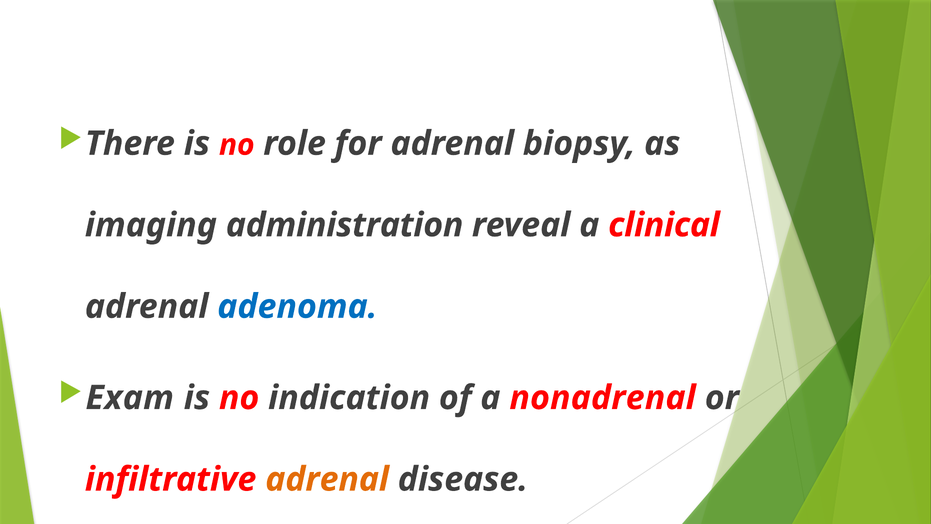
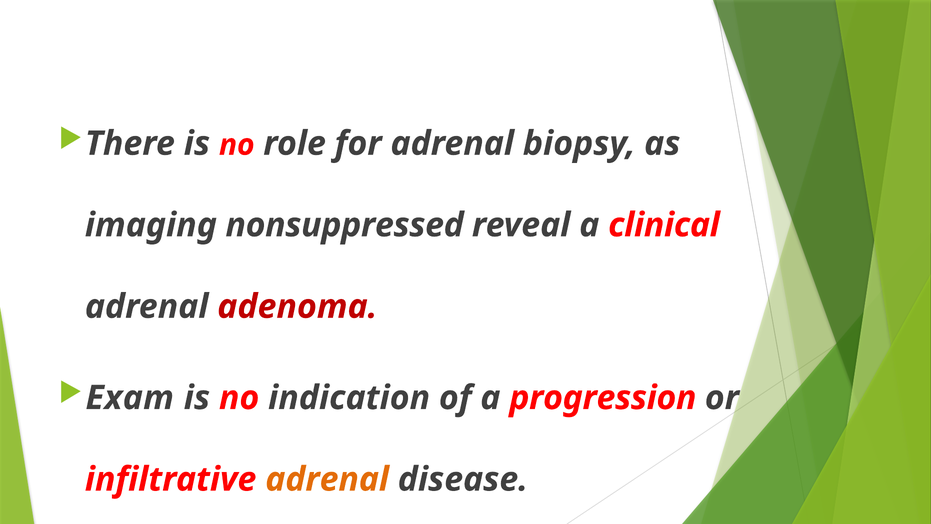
administration: administration -> nonsuppressed
adenoma colour: blue -> red
nonadrenal: nonadrenal -> progression
